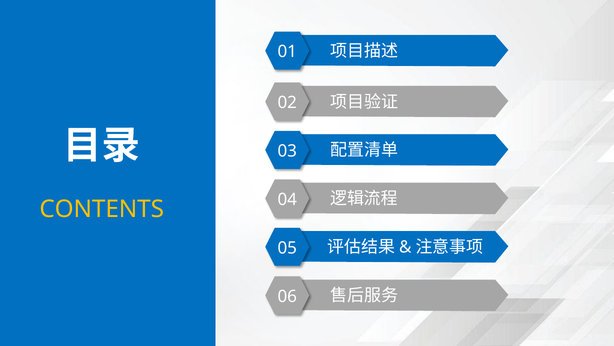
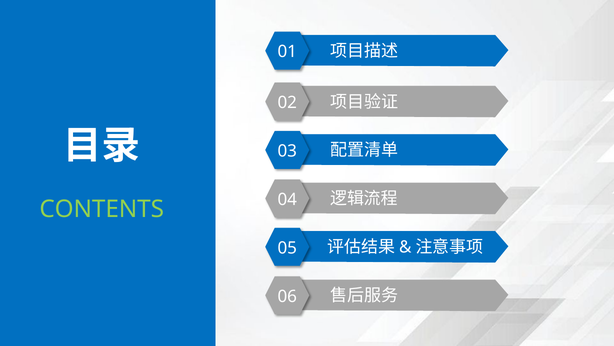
CONTENTS colour: yellow -> light green
